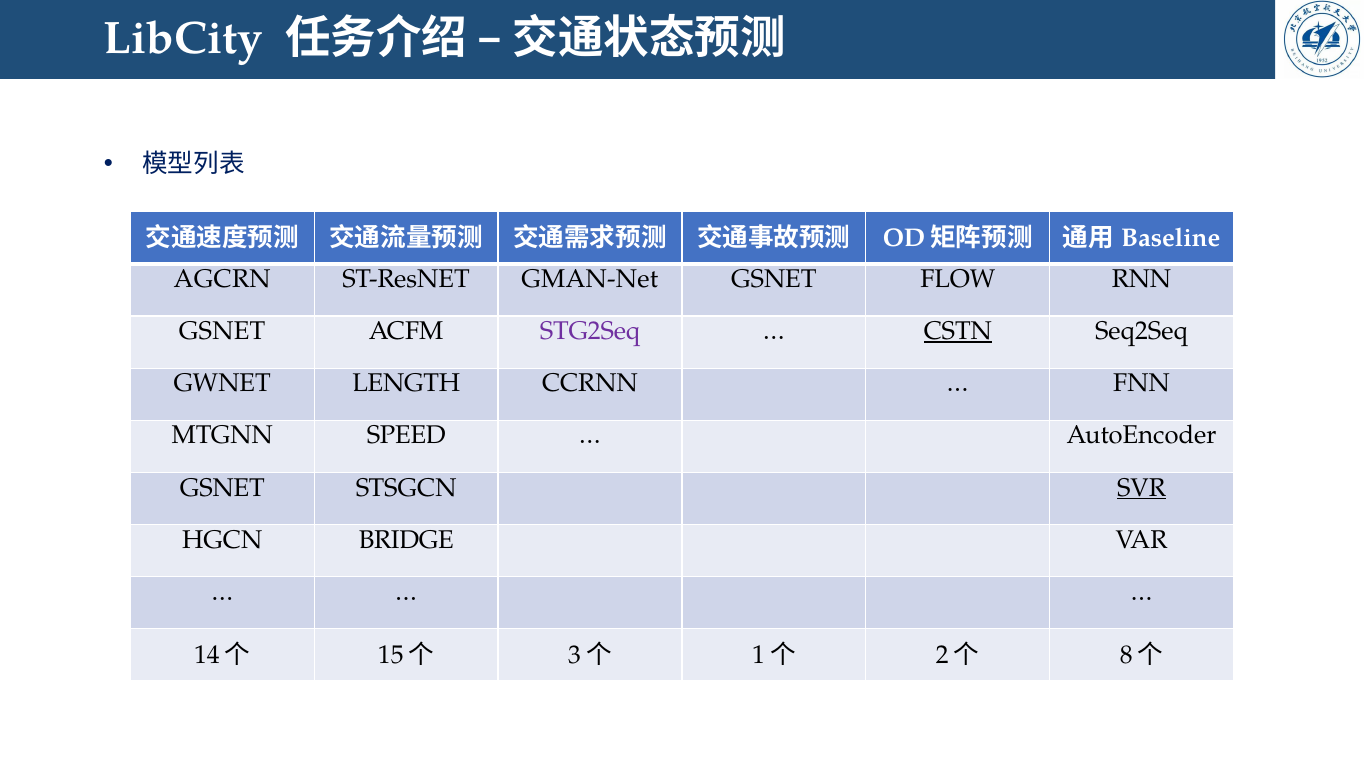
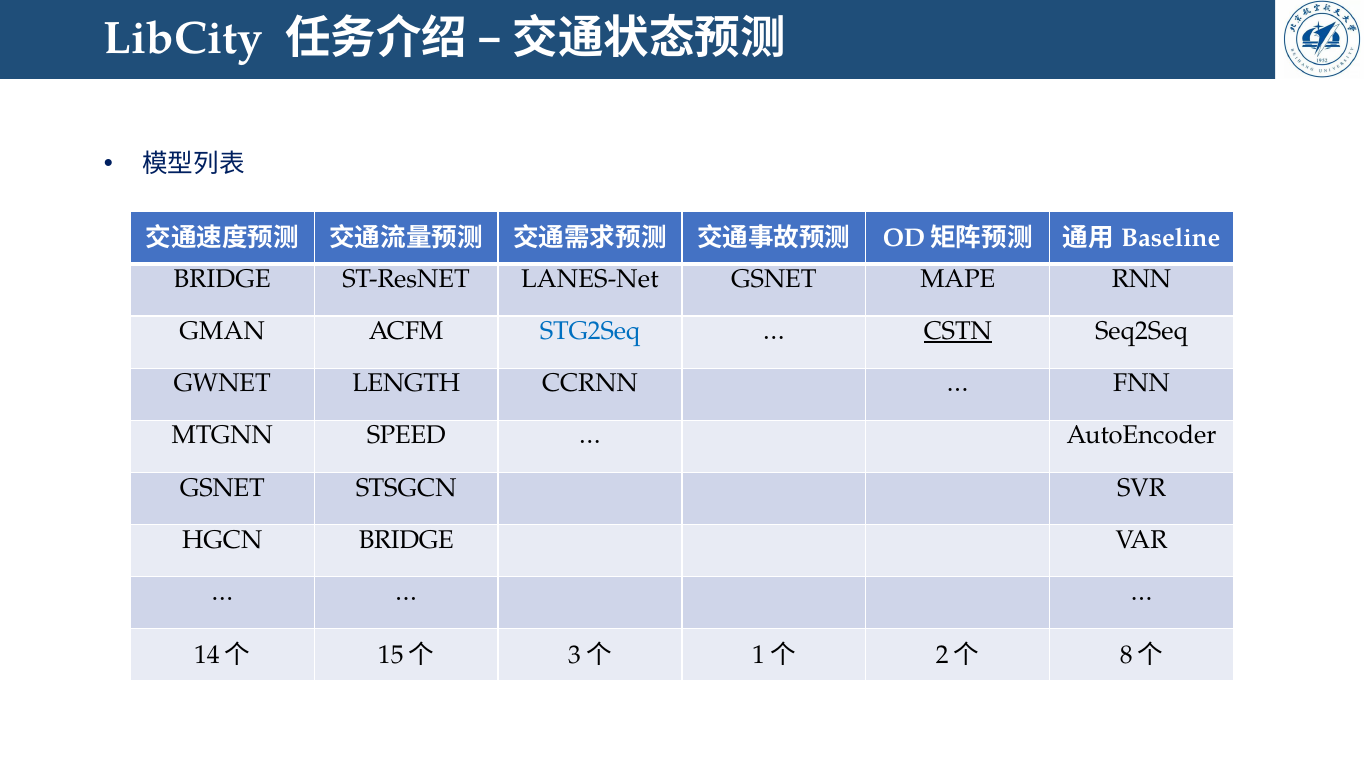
AGCRN at (222, 279): AGCRN -> BRIDGE
GMAN-Net: GMAN-Net -> LANES-Net
FLOW: FLOW -> MAPE
GSNET at (222, 331): GSNET -> GMAN
STG2Seq colour: purple -> blue
SVR underline: present -> none
